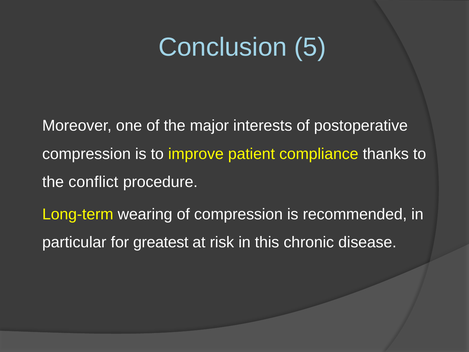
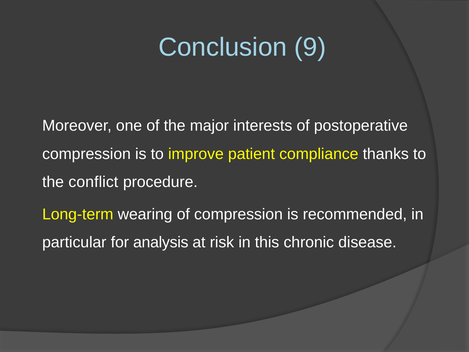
5: 5 -> 9
greatest: greatest -> analysis
